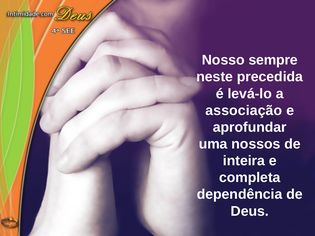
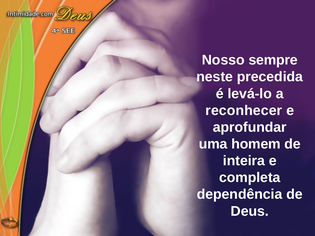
associação: associação -> reconhecer
nossos: nossos -> homem
